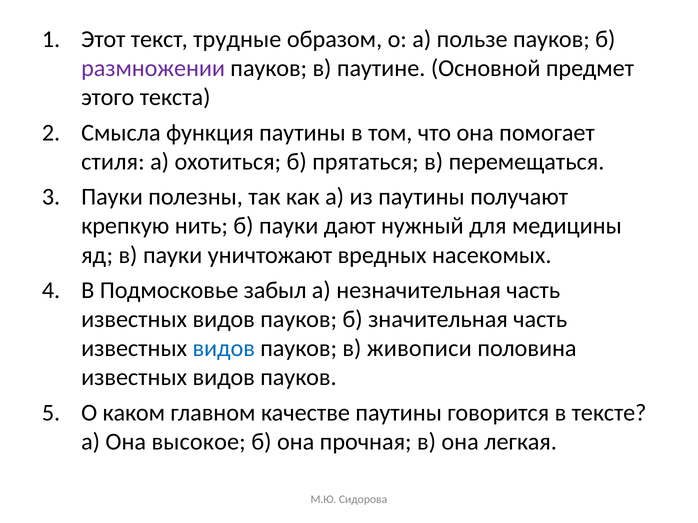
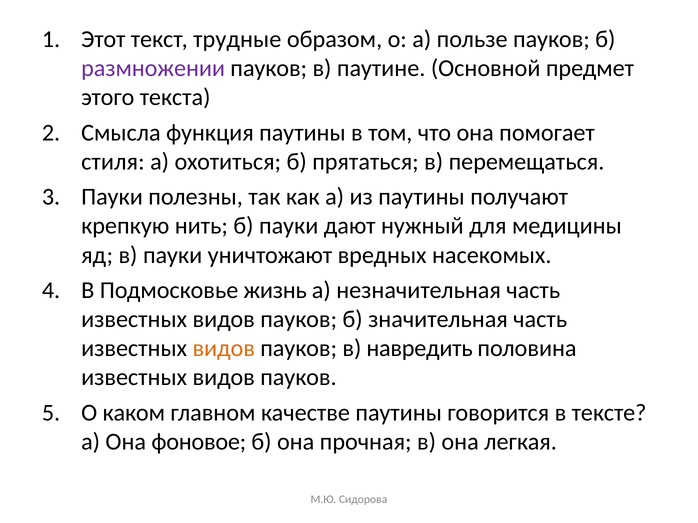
забыл: забыл -> жизнь
видов at (224, 349) colour: blue -> orange
живописи: живописи -> навредить
высокое: высокое -> фоновое
